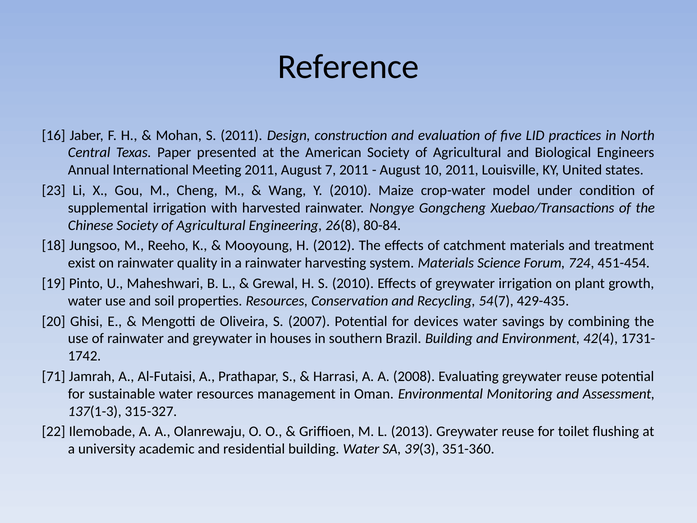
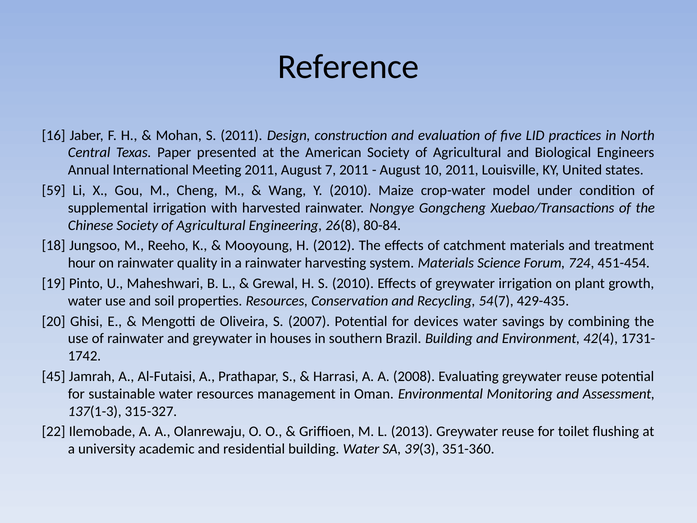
23: 23 -> 59
exist: exist -> hour
71: 71 -> 45
